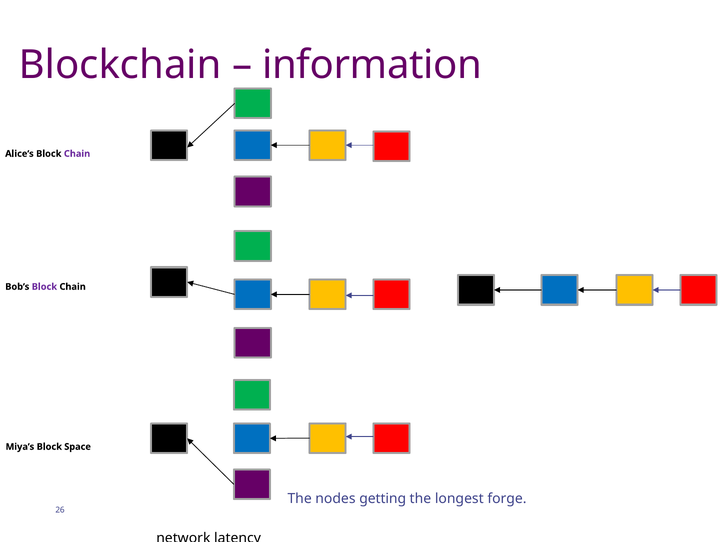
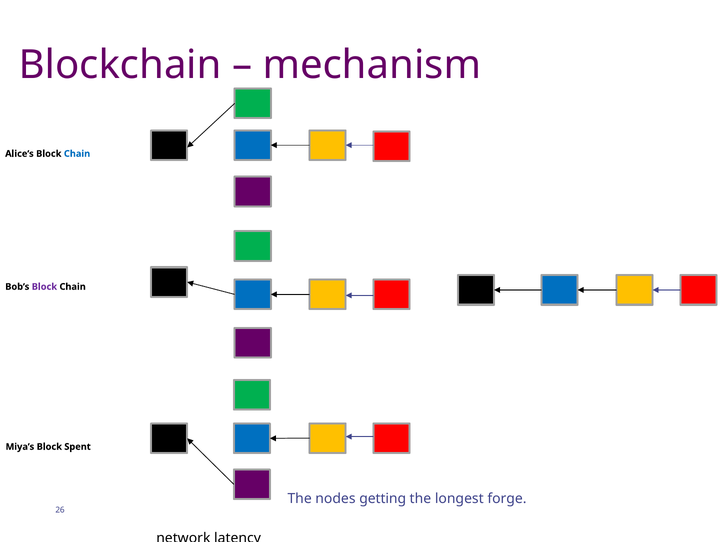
information: information -> mechanism
Chain at (77, 154) colour: purple -> blue
Space: Space -> Spent
